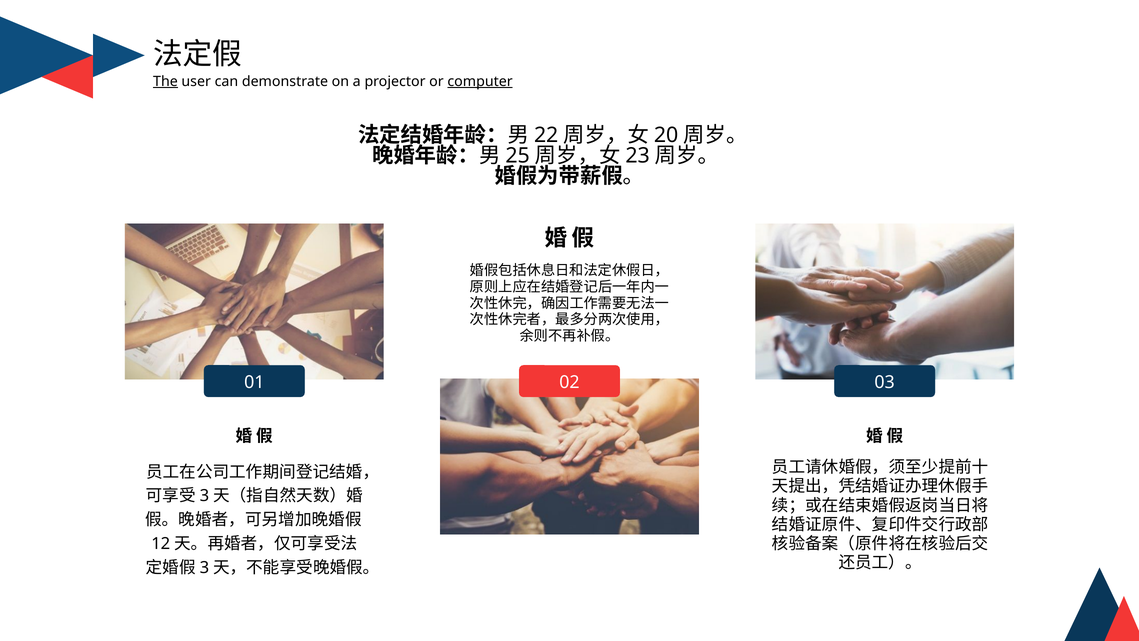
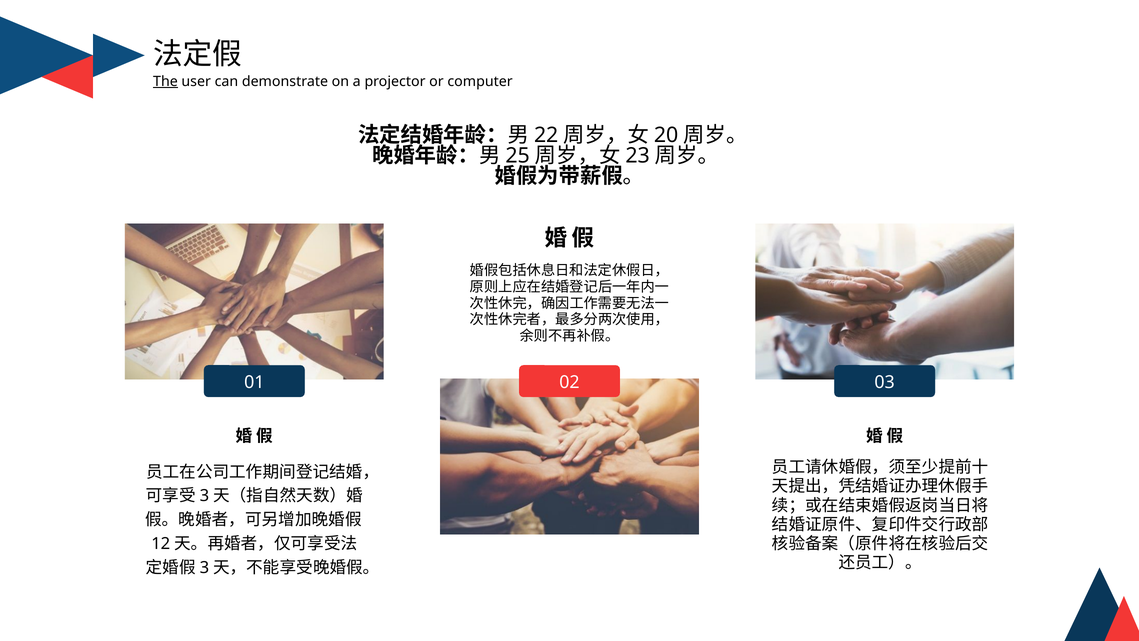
computer underline: present -> none
